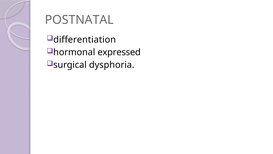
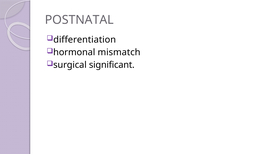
expressed: expressed -> mismatch
dysphoria: dysphoria -> significant
